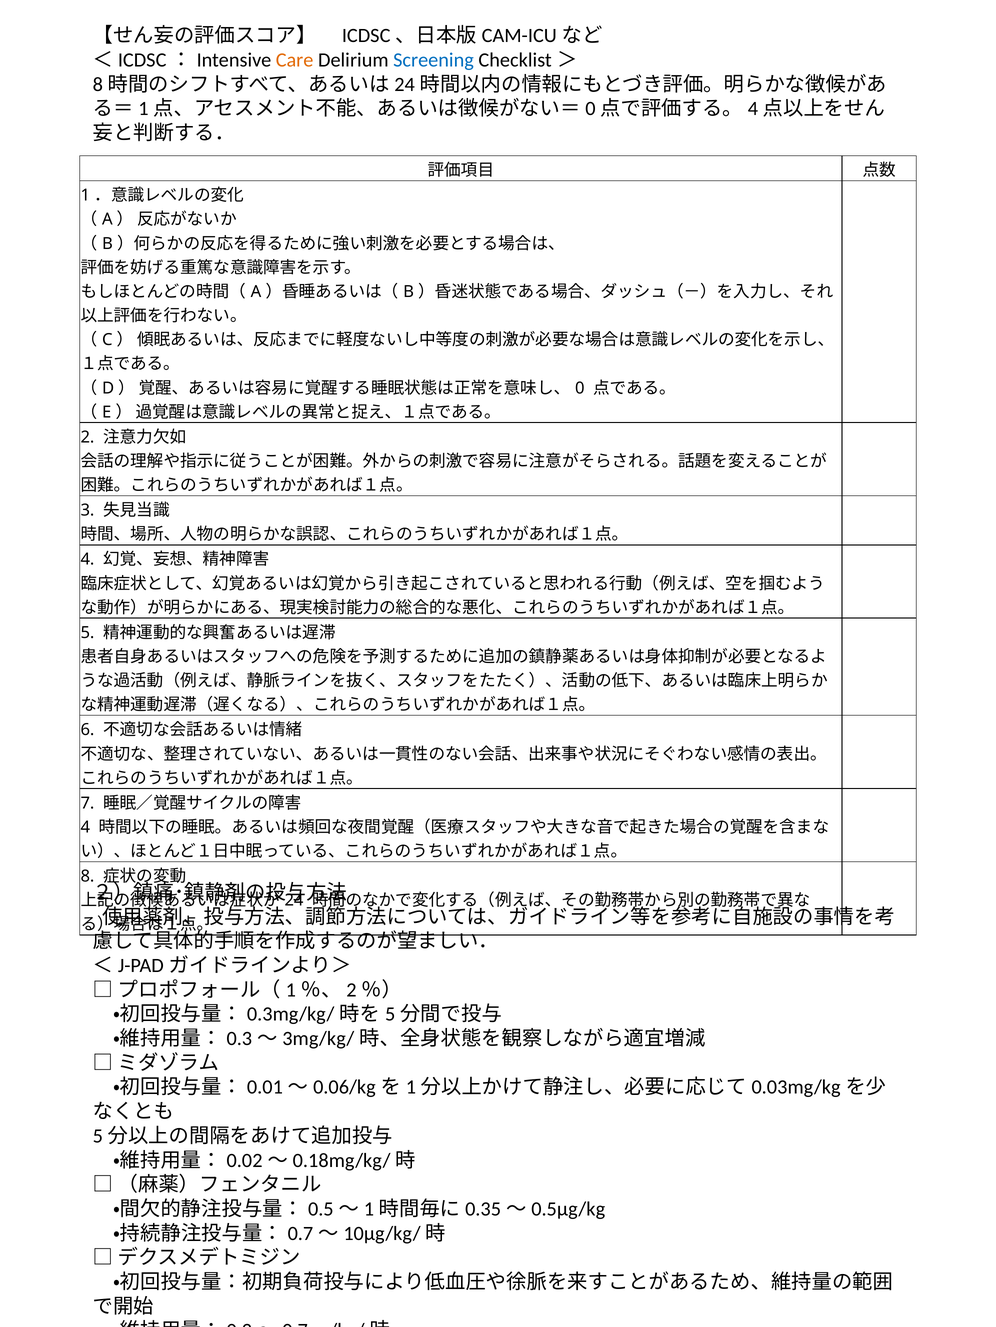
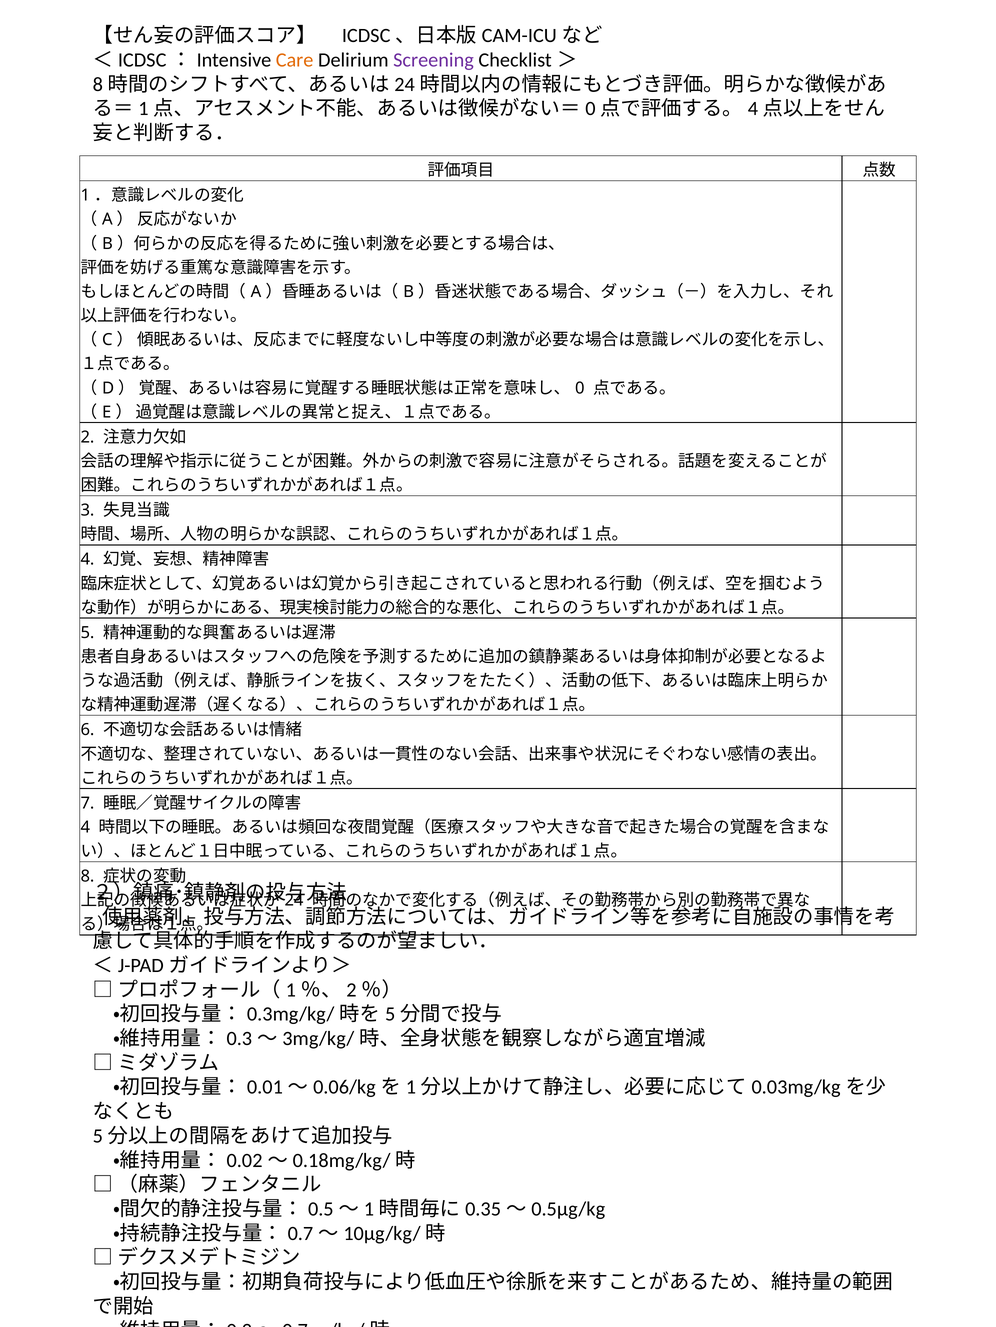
Screening colour: blue -> purple
